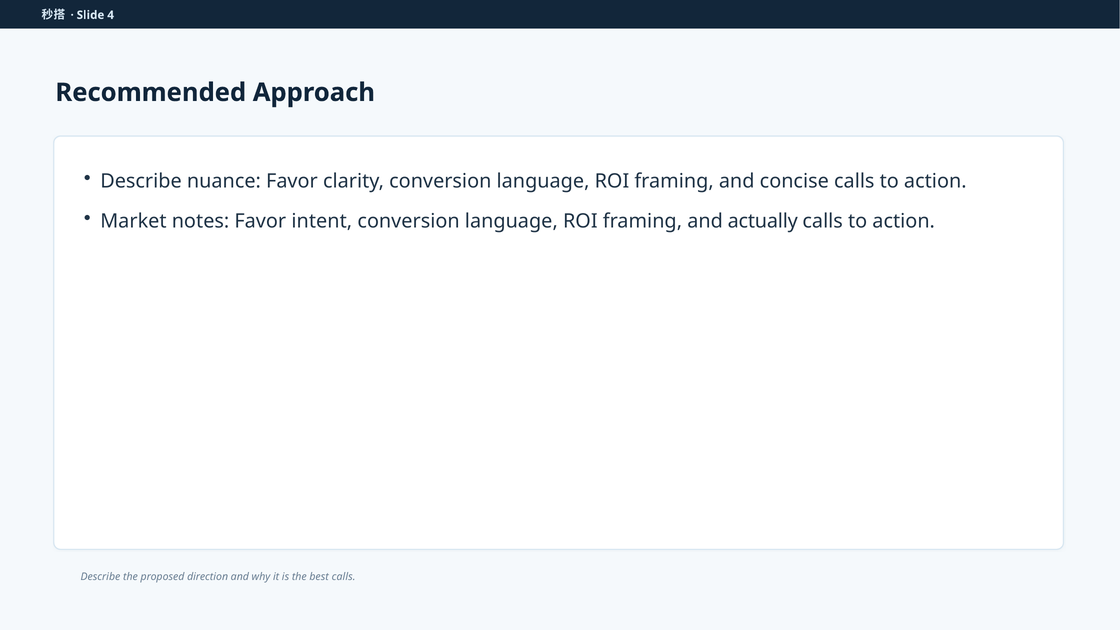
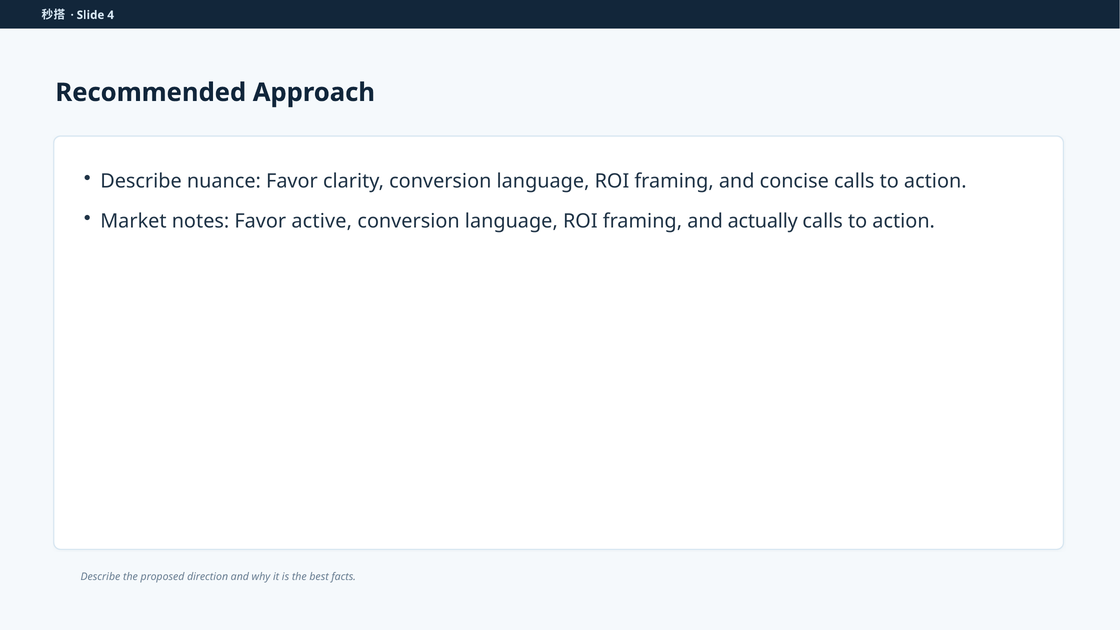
intent: intent -> active
best calls: calls -> facts
